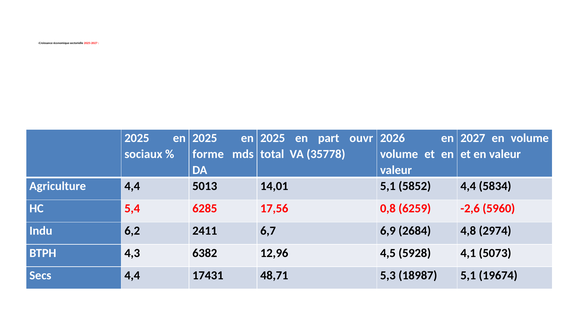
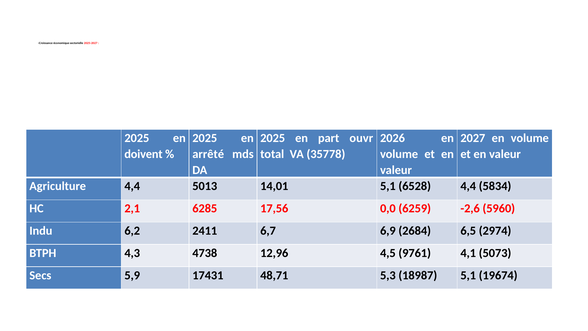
sociaux: sociaux -> doivent
forme: forme -> arrêté
5852: 5852 -> 6528
5,4: 5,4 -> 2,1
0,8: 0,8 -> 0,0
4,8: 4,8 -> 6,5
6382: 6382 -> 4738
5928: 5928 -> 9761
Secs 4,4: 4,4 -> 5,9
